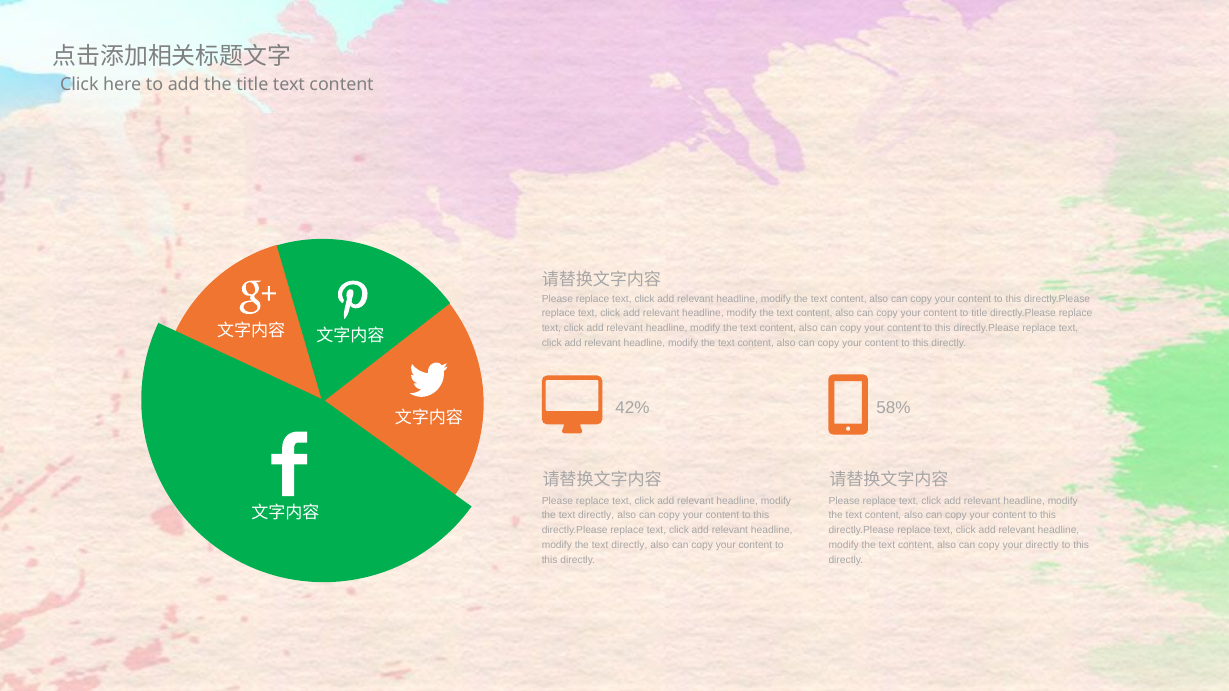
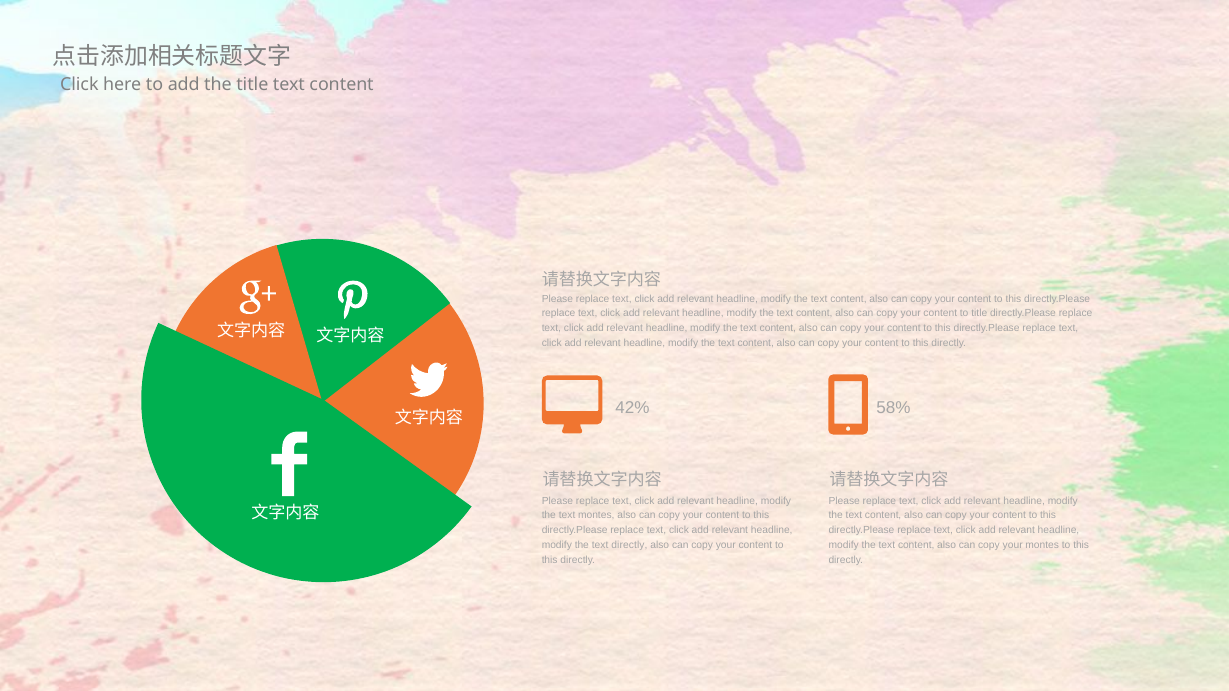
directly at (596, 516): directly -> montes
your directly: directly -> montes
